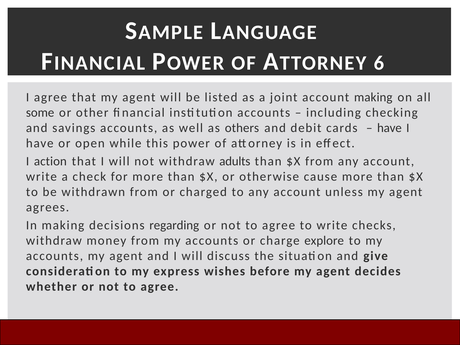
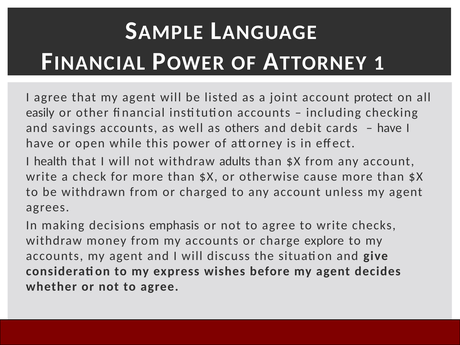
6: 6 -> 1
account making: making -> protect
some: some -> easily
action: action -> health
regarding: regarding -> emphasis
